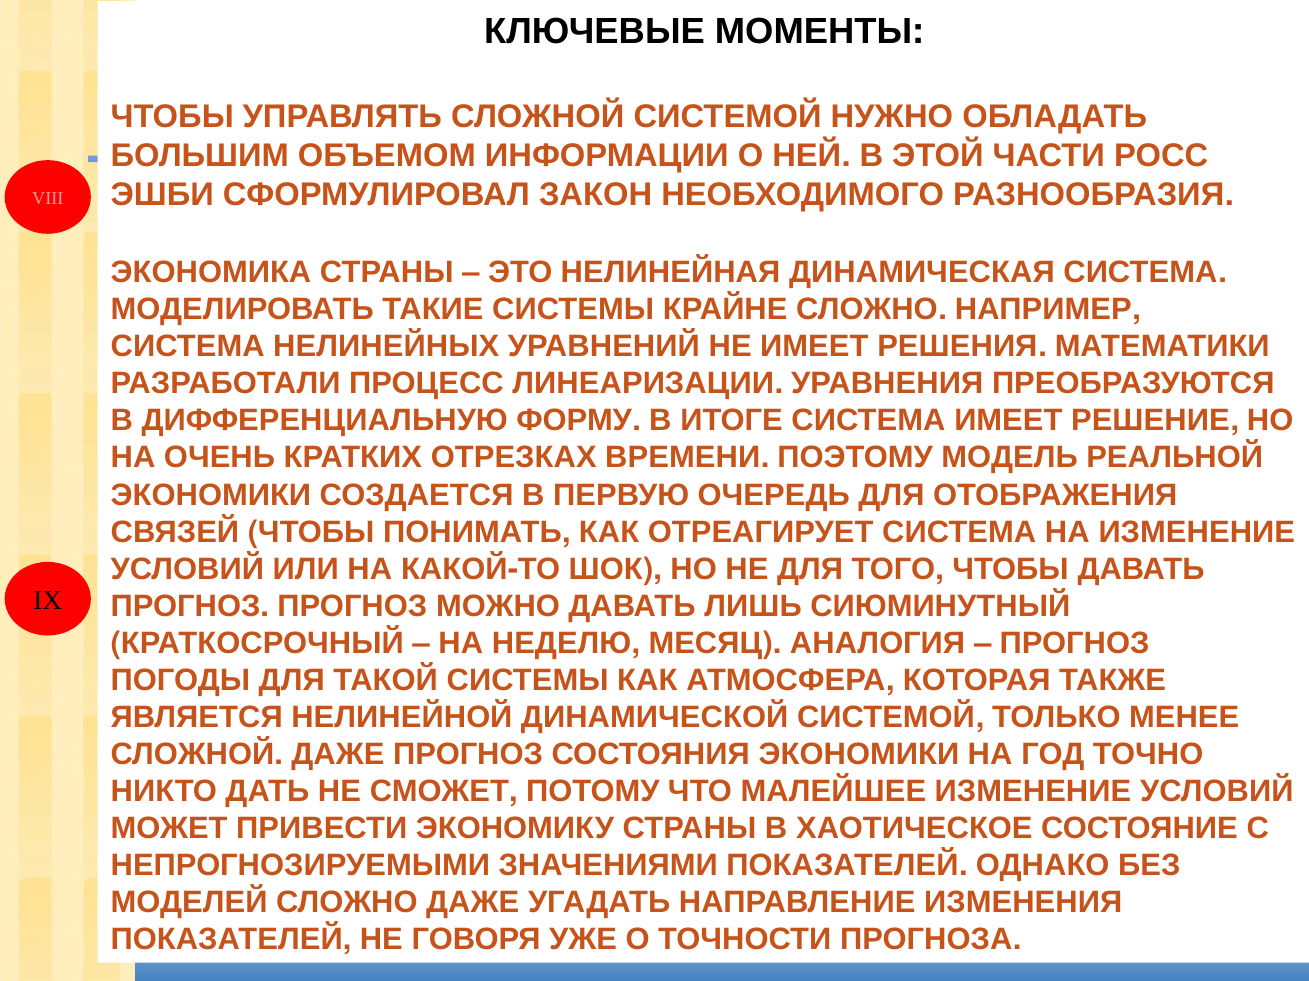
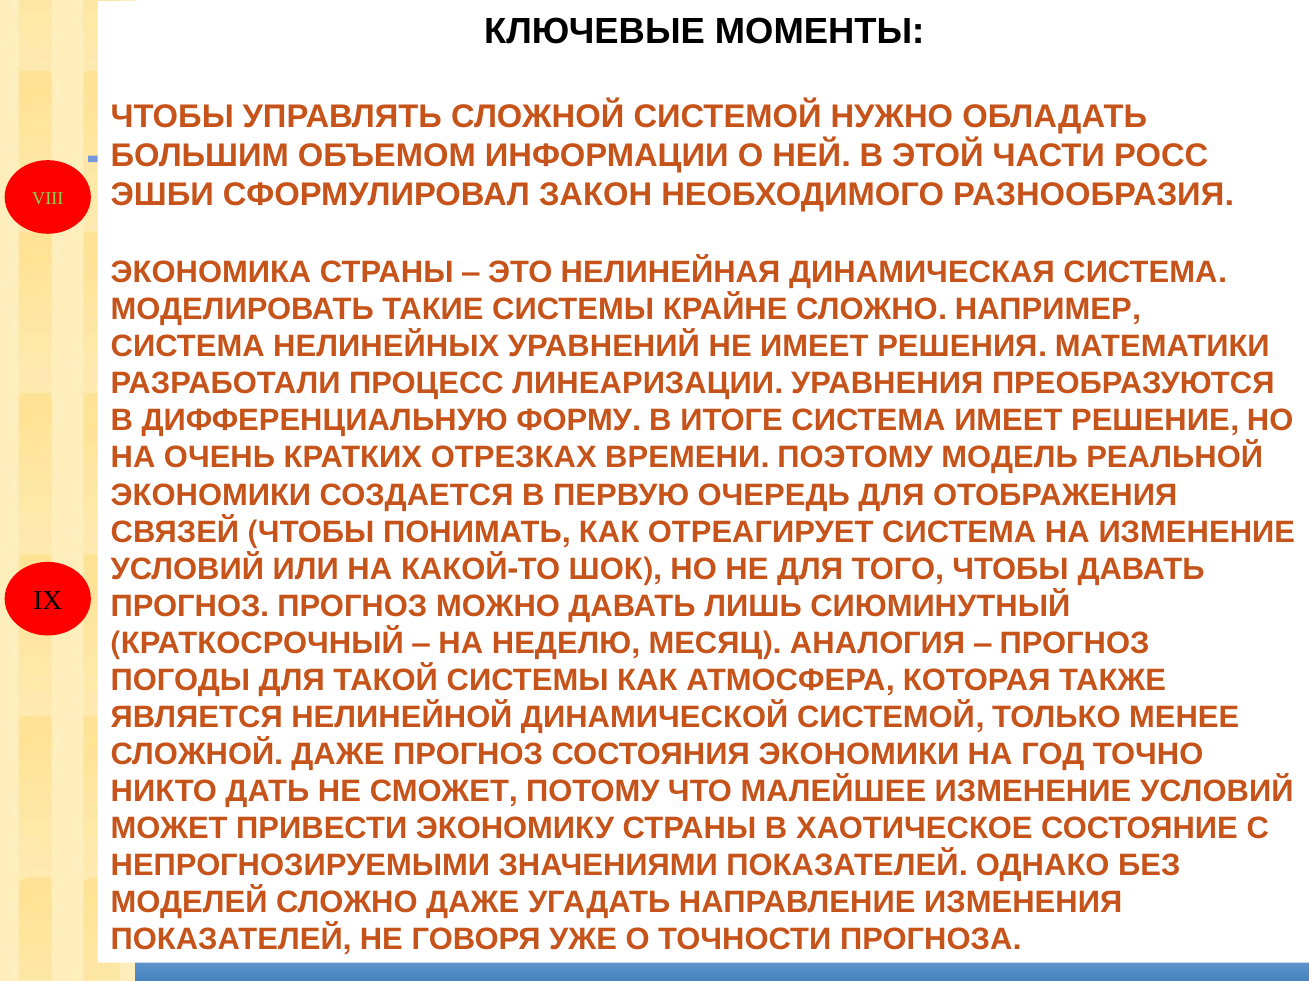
VIII colour: pink -> light green
